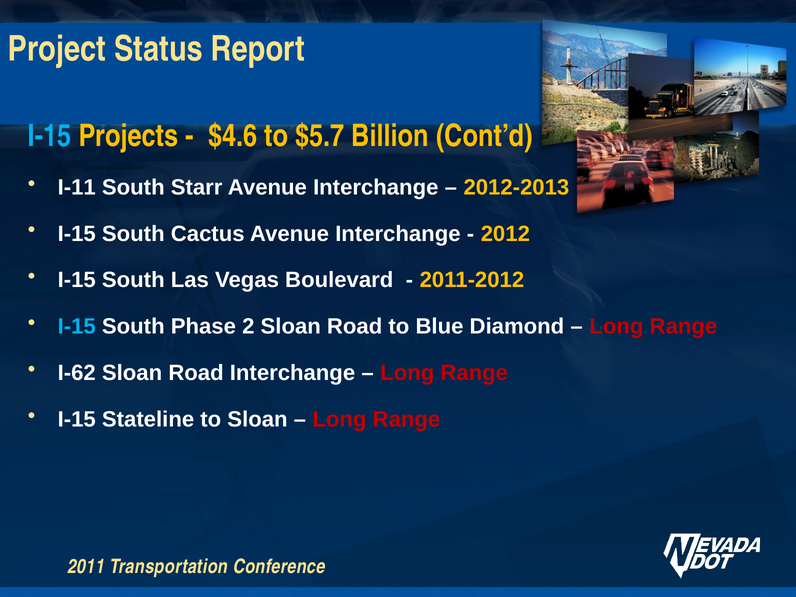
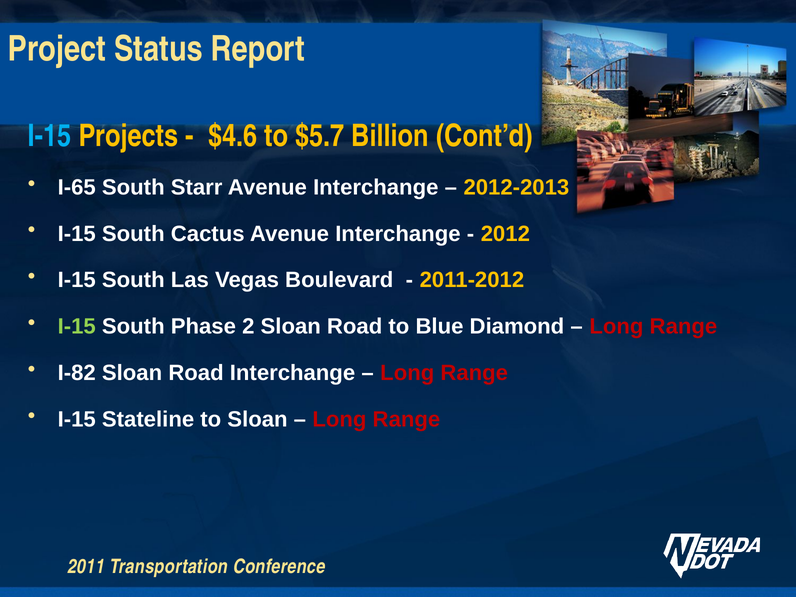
I-11: I-11 -> I-65
I-15 at (77, 327) colour: light blue -> light green
I-62: I-62 -> I-82
